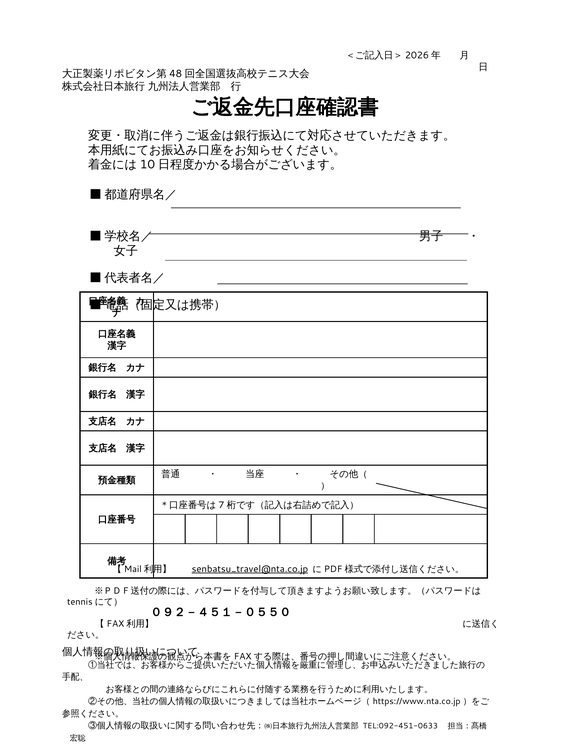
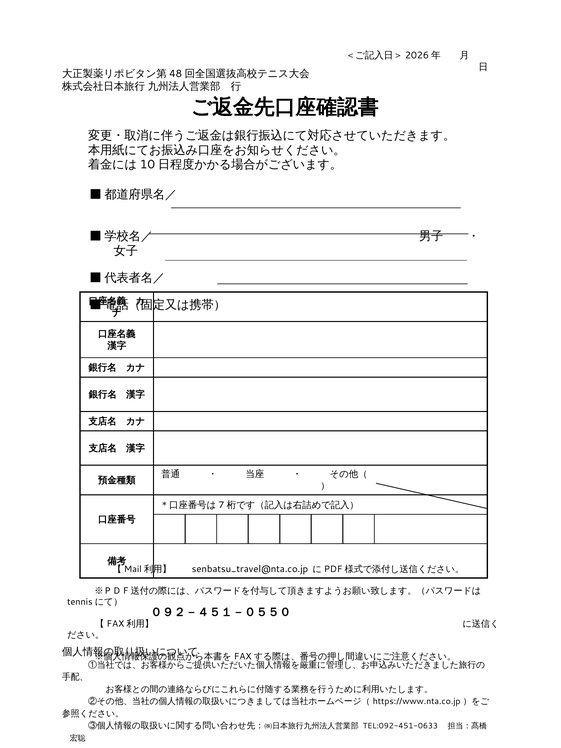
senbatsu_travel@nta.co.jp underline: present -> none
